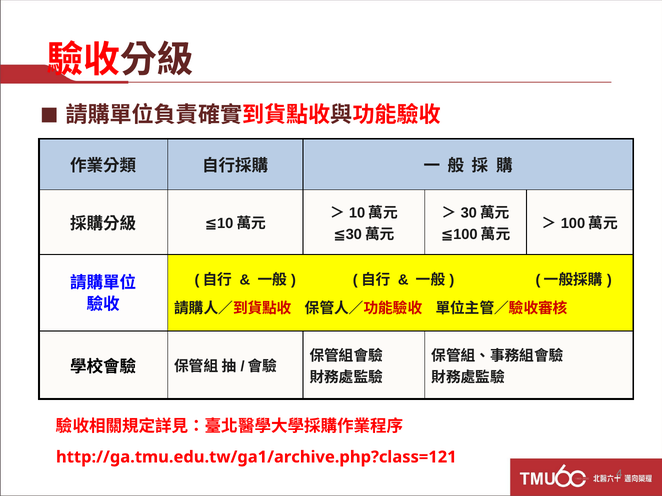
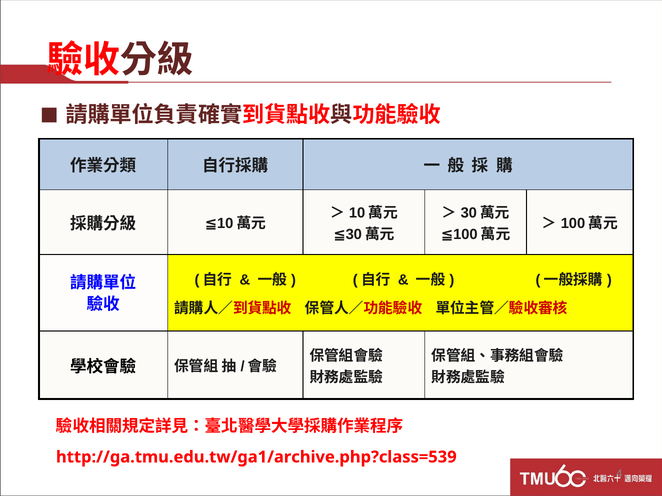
http://ga.tmu.edu.tw/ga1/archive.php?class=121: http://ga.tmu.edu.tw/ga1/archive.php?class=121 -> http://ga.tmu.edu.tw/ga1/archive.php?class=539
